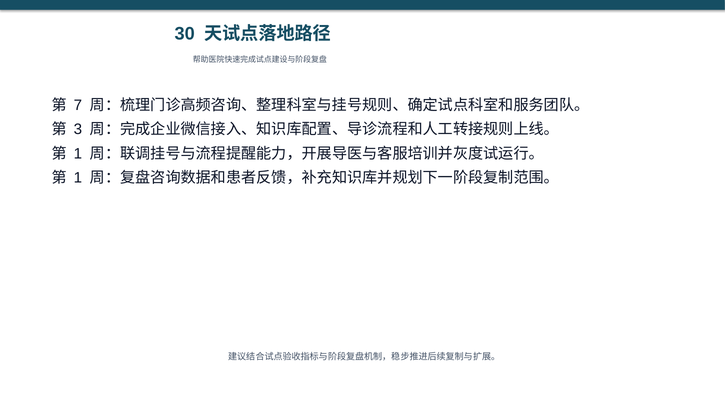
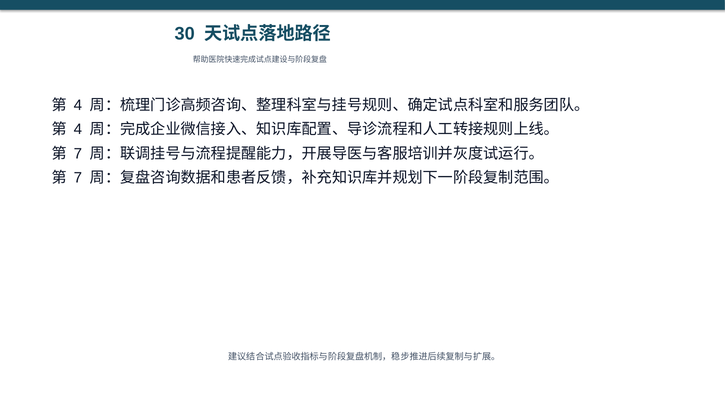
7 at (78, 105): 7 -> 4
3 at (78, 129): 3 -> 4
1 at (78, 154): 1 -> 7
1 at (78, 178): 1 -> 7
